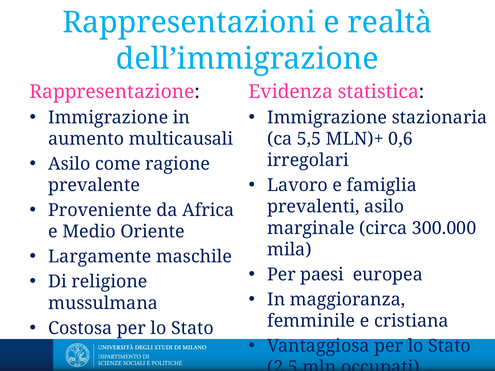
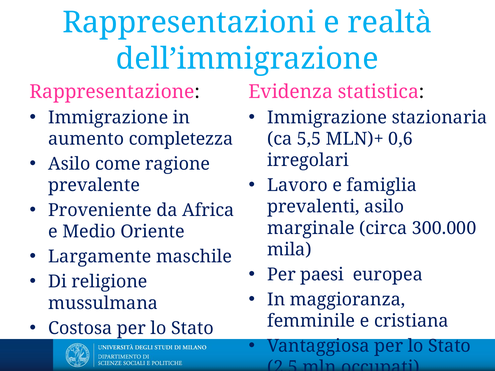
multicausali: multicausali -> completezza
